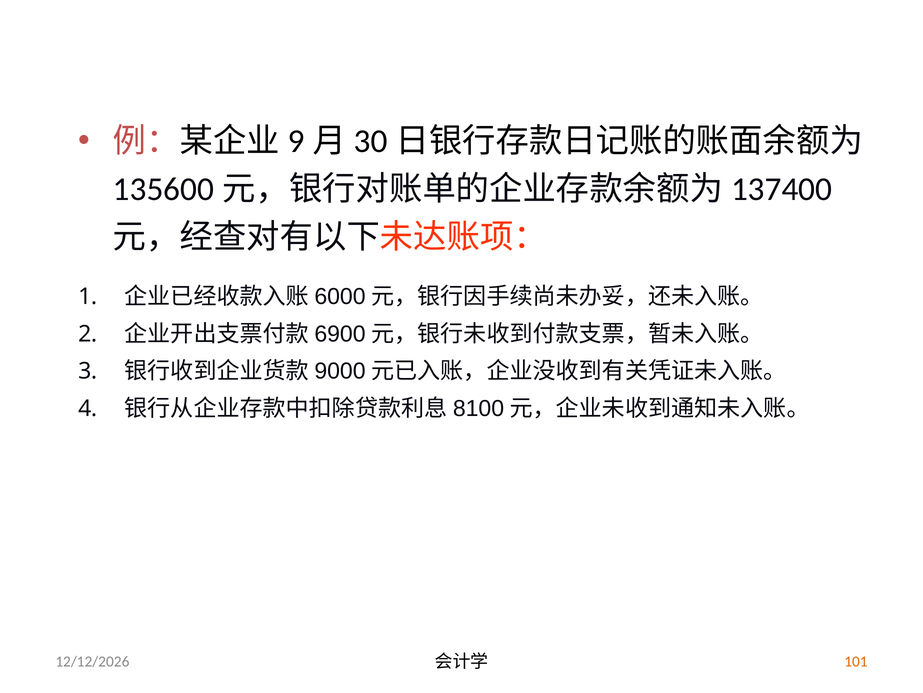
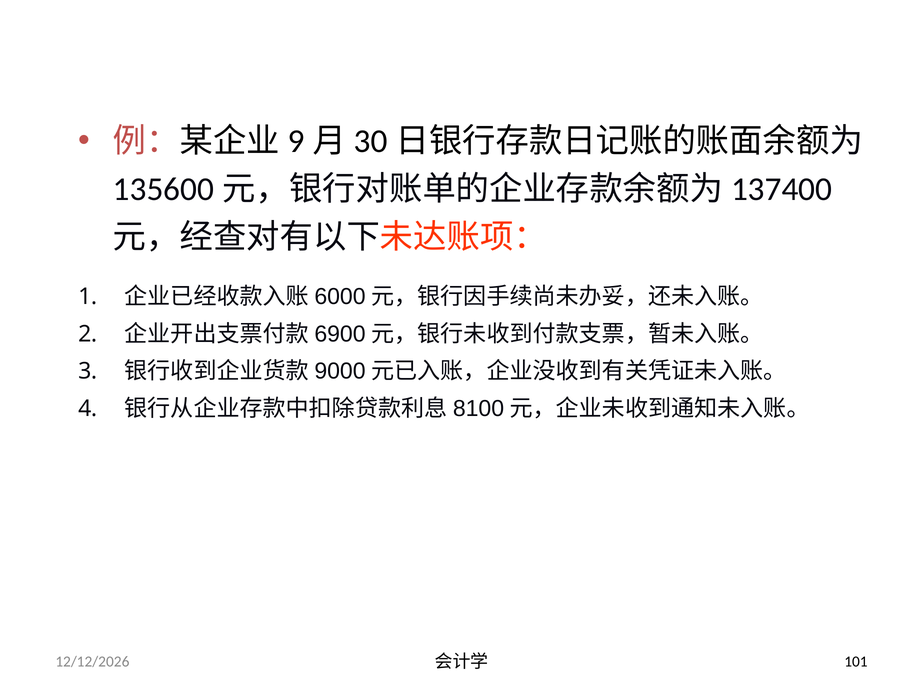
101 colour: orange -> black
